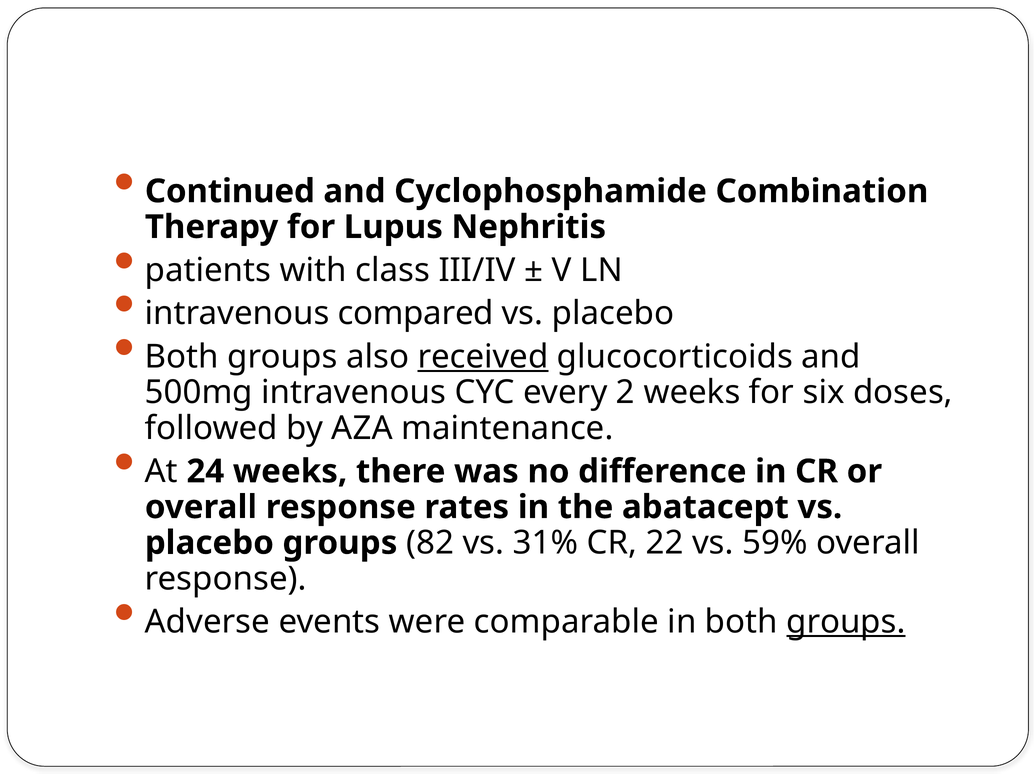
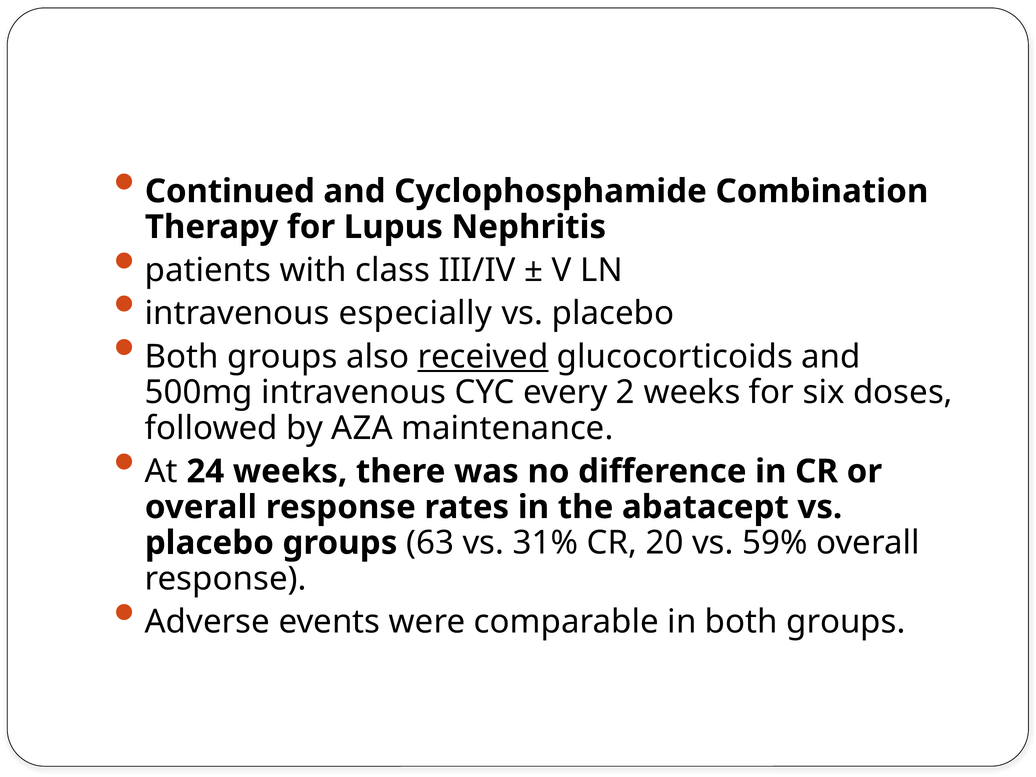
compared: compared -> especially
82: 82 -> 63
22: 22 -> 20
groups at (846, 622) underline: present -> none
